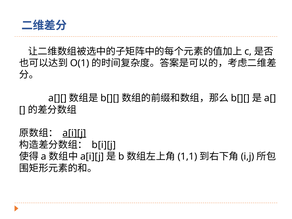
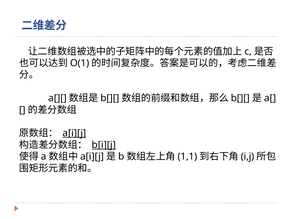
b[i][j underline: none -> present
